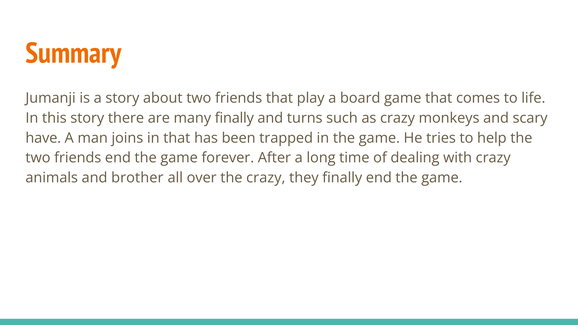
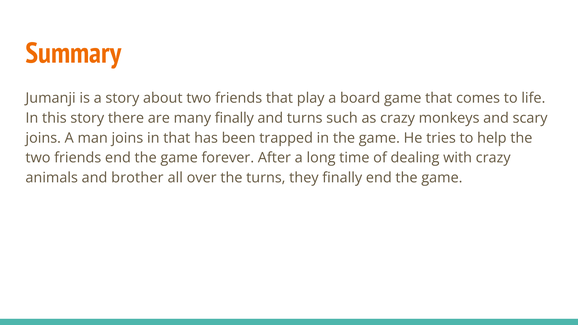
have at (43, 138): have -> joins
the crazy: crazy -> turns
